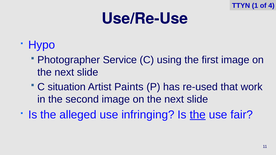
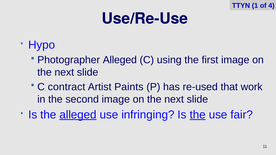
Photographer Service: Service -> Alleged
situation: situation -> contract
alleged at (78, 115) underline: none -> present
